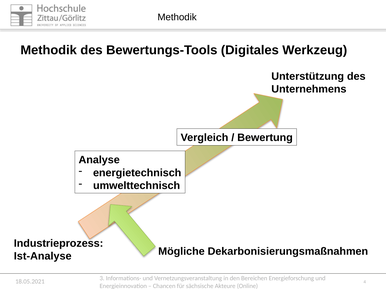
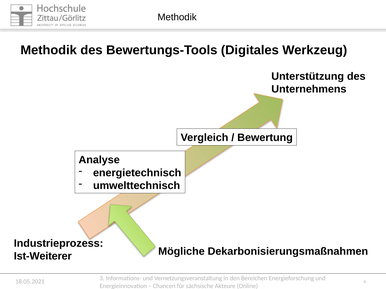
Ist-Analyse: Ist-Analyse -> Ist-Weiterer
